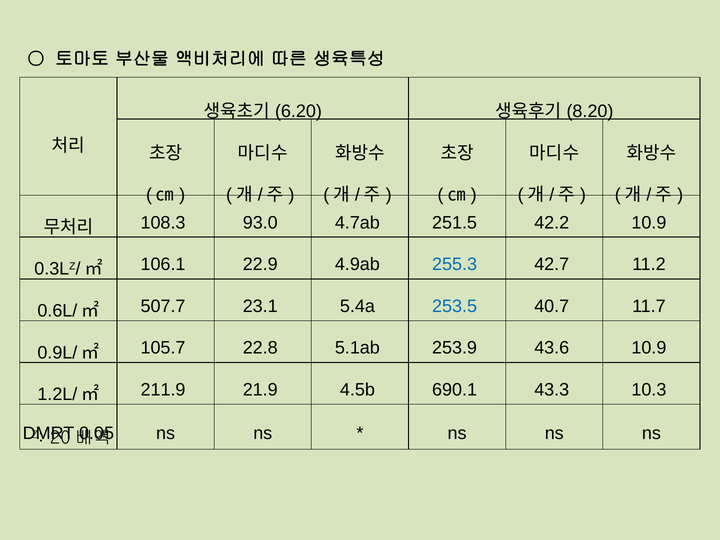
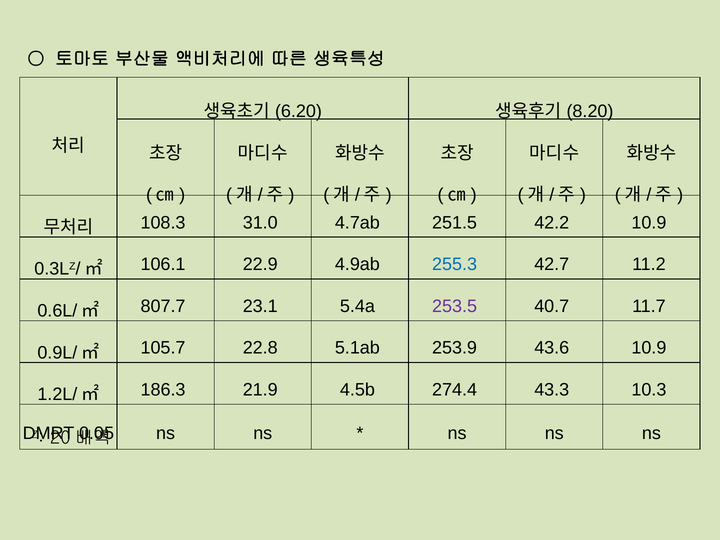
93.0: 93.0 -> 31.0
507.7: 507.7 -> 807.7
253.5 colour: blue -> purple
211.9: 211.9 -> 186.3
690.1: 690.1 -> 274.4
